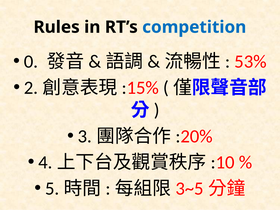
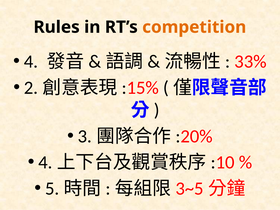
competition colour: blue -> orange
0: 0 -> 4
53%: 53% -> 33%
